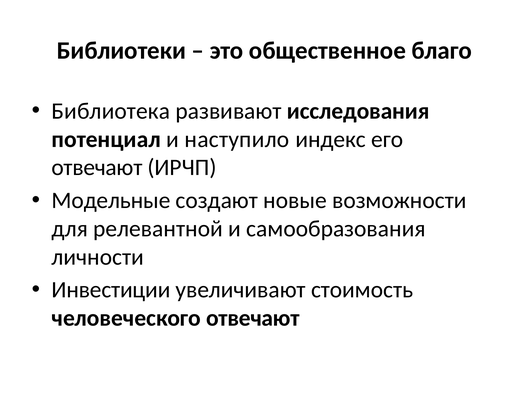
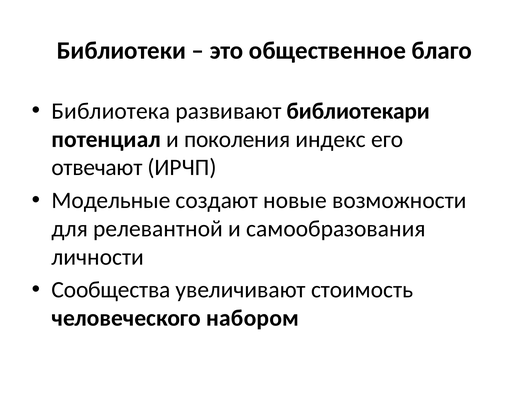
исследования: исследования -> библиотекари
наступило: наступило -> поколения
Инвестиции: Инвестиции -> Сообщества
человеческого отвечают: отвечают -> набором
